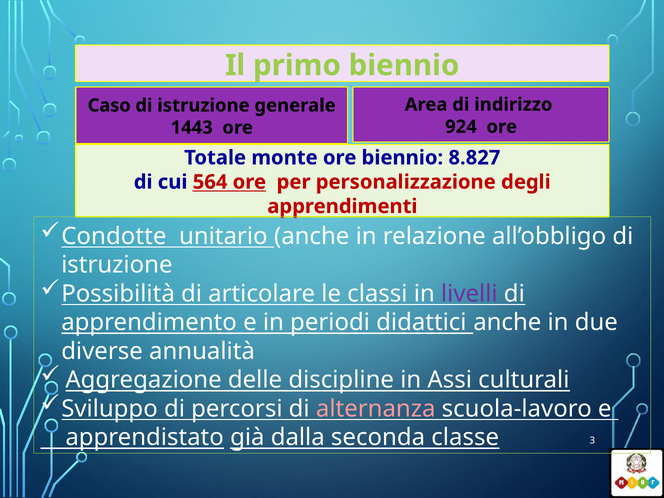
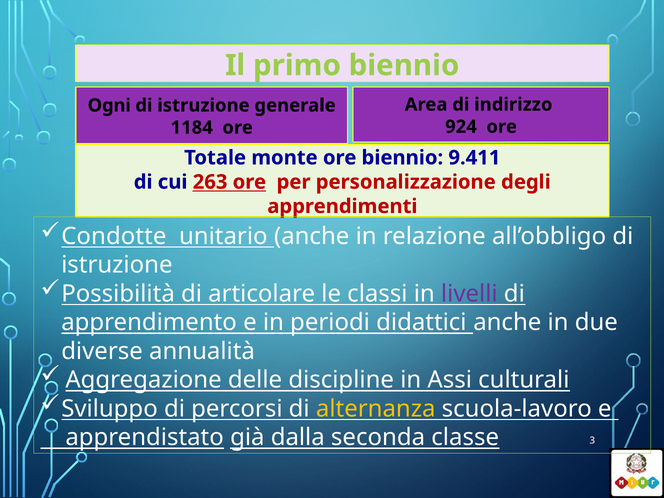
Caso: Caso -> Ogni
1443: 1443 -> 1184
8.827: 8.827 -> 9.411
564: 564 -> 263
alternanza colour: pink -> yellow
